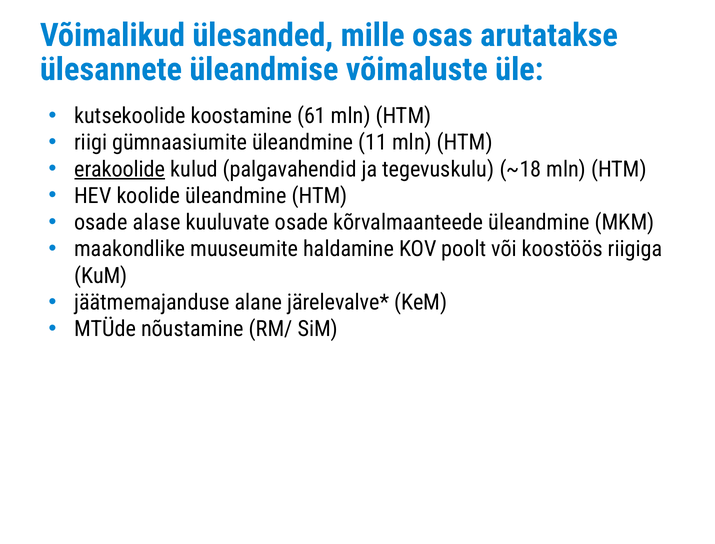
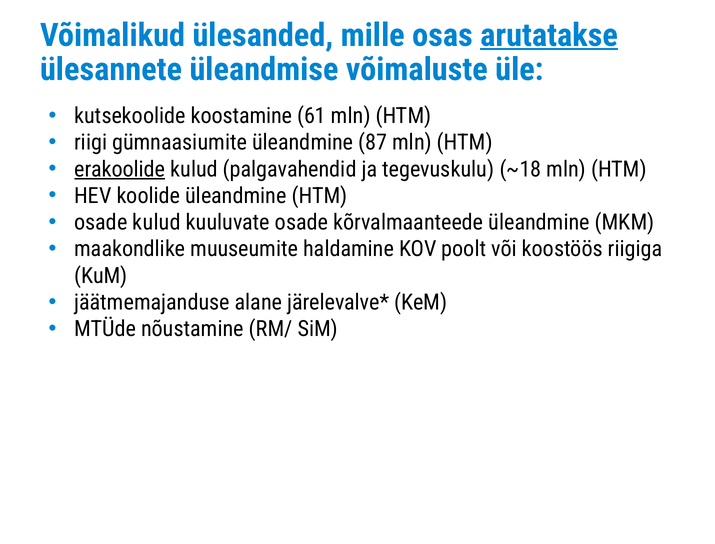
arutatakse underline: none -> present
11: 11 -> 87
osade alase: alase -> kulud
